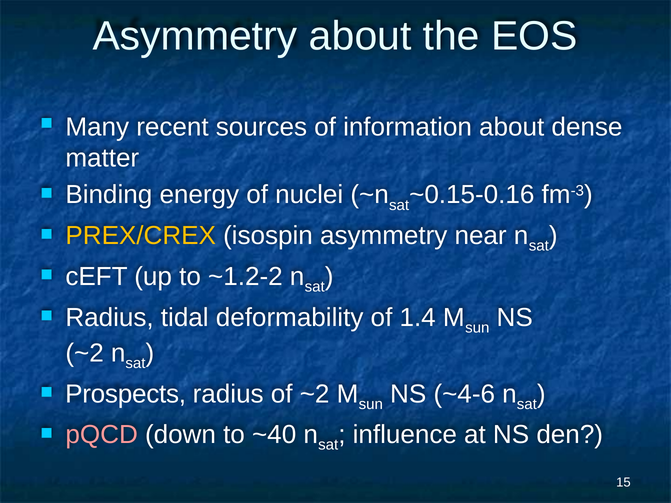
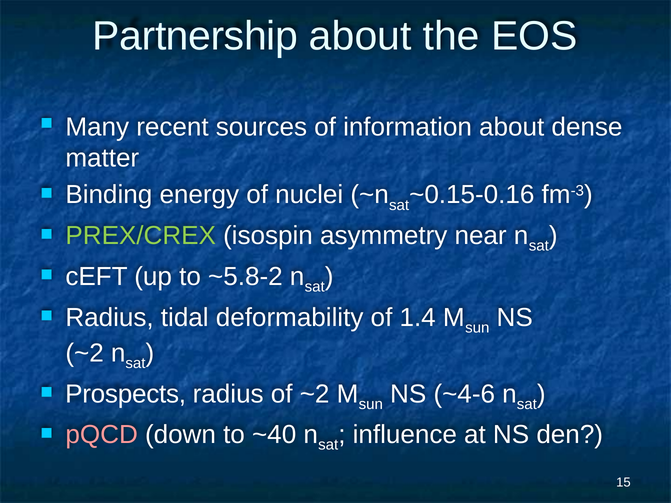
Asymmetry at (195, 36): Asymmetry -> Partnership
PREX/CREX colour: yellow -> light green
~1.2-2: ~1.2-2 -> ~5.8-2
